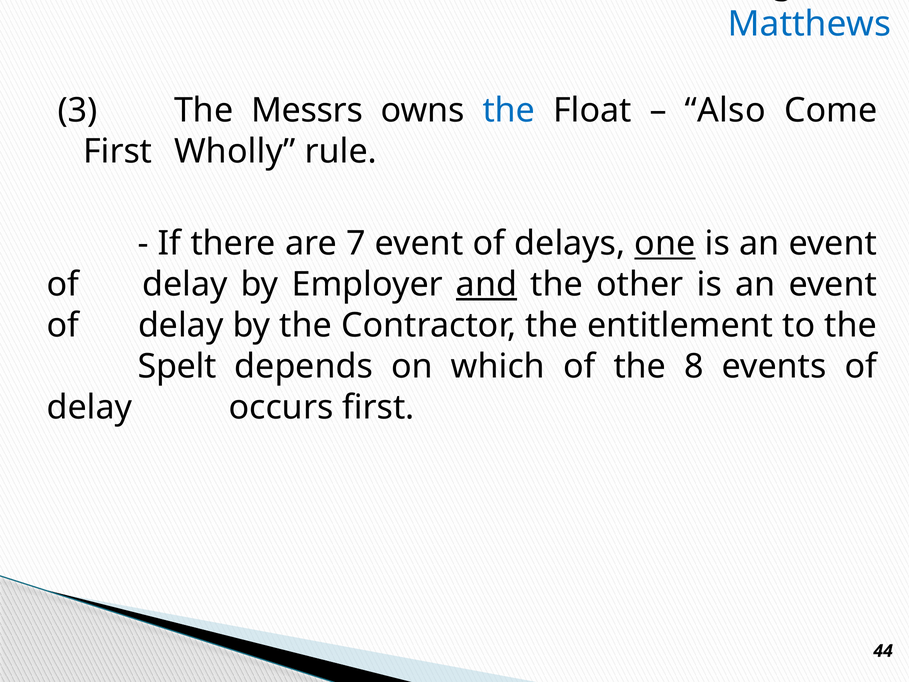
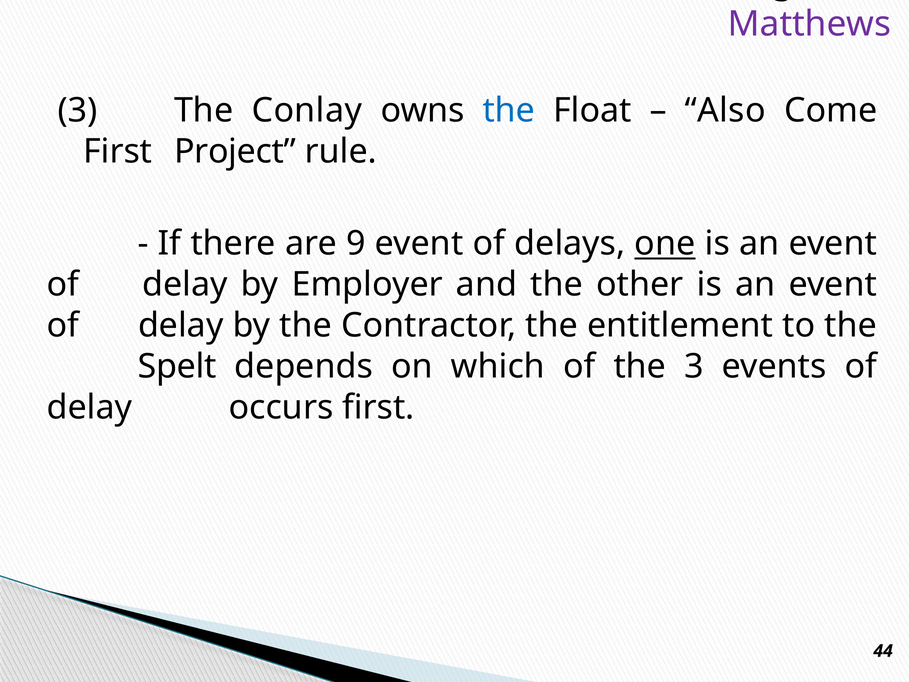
Matthews colour: blue -> purple
Messrs: Messrs -> Conlay
Wholly: Wholly -> Project
7: 7 -> 9
and underline: present -> none
the 8: 8 -> 3
